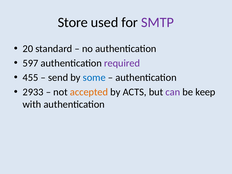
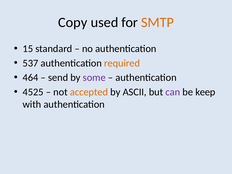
Store: Store -> Copy
SMTP colour: purple -> orange
20: 20 -> 15
597: 597 -> 537
required colour: purple -> orange
455: 455 -> 464
some colour: blue -> purple
2933: 2933 -> 4525
ACTS: ACTS -> ASCII
